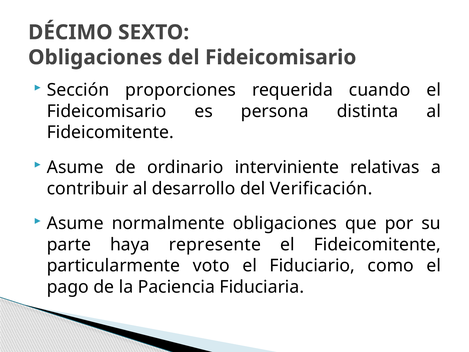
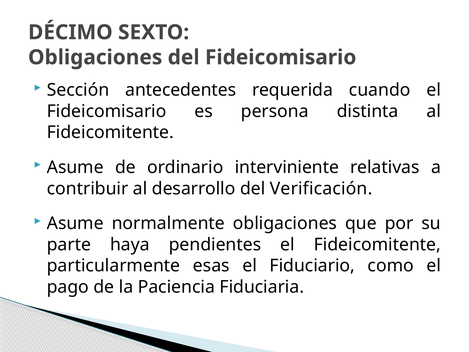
proporciones: proporciones -> antecedentes
represente: represente -> pendientes
voto: voto -> esas
